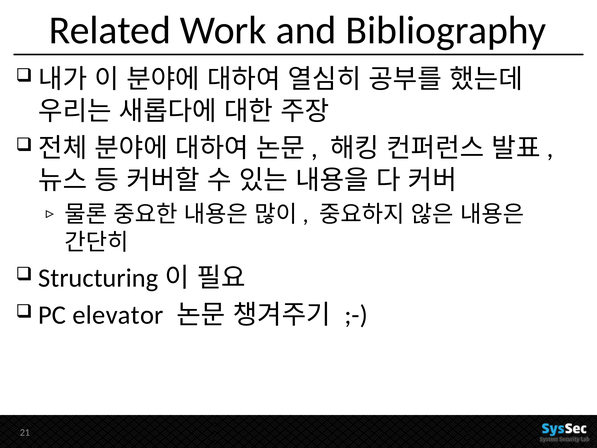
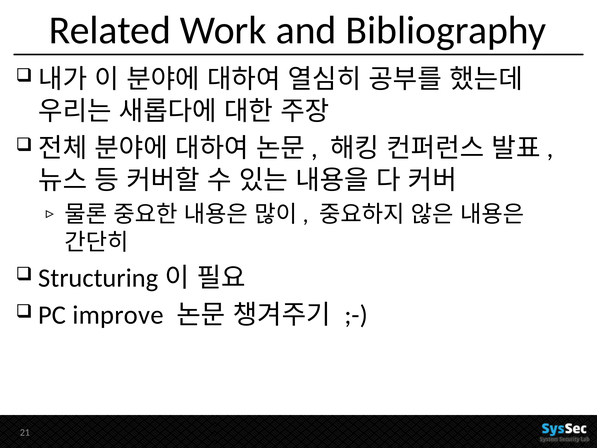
elevator: elevator -> improve
